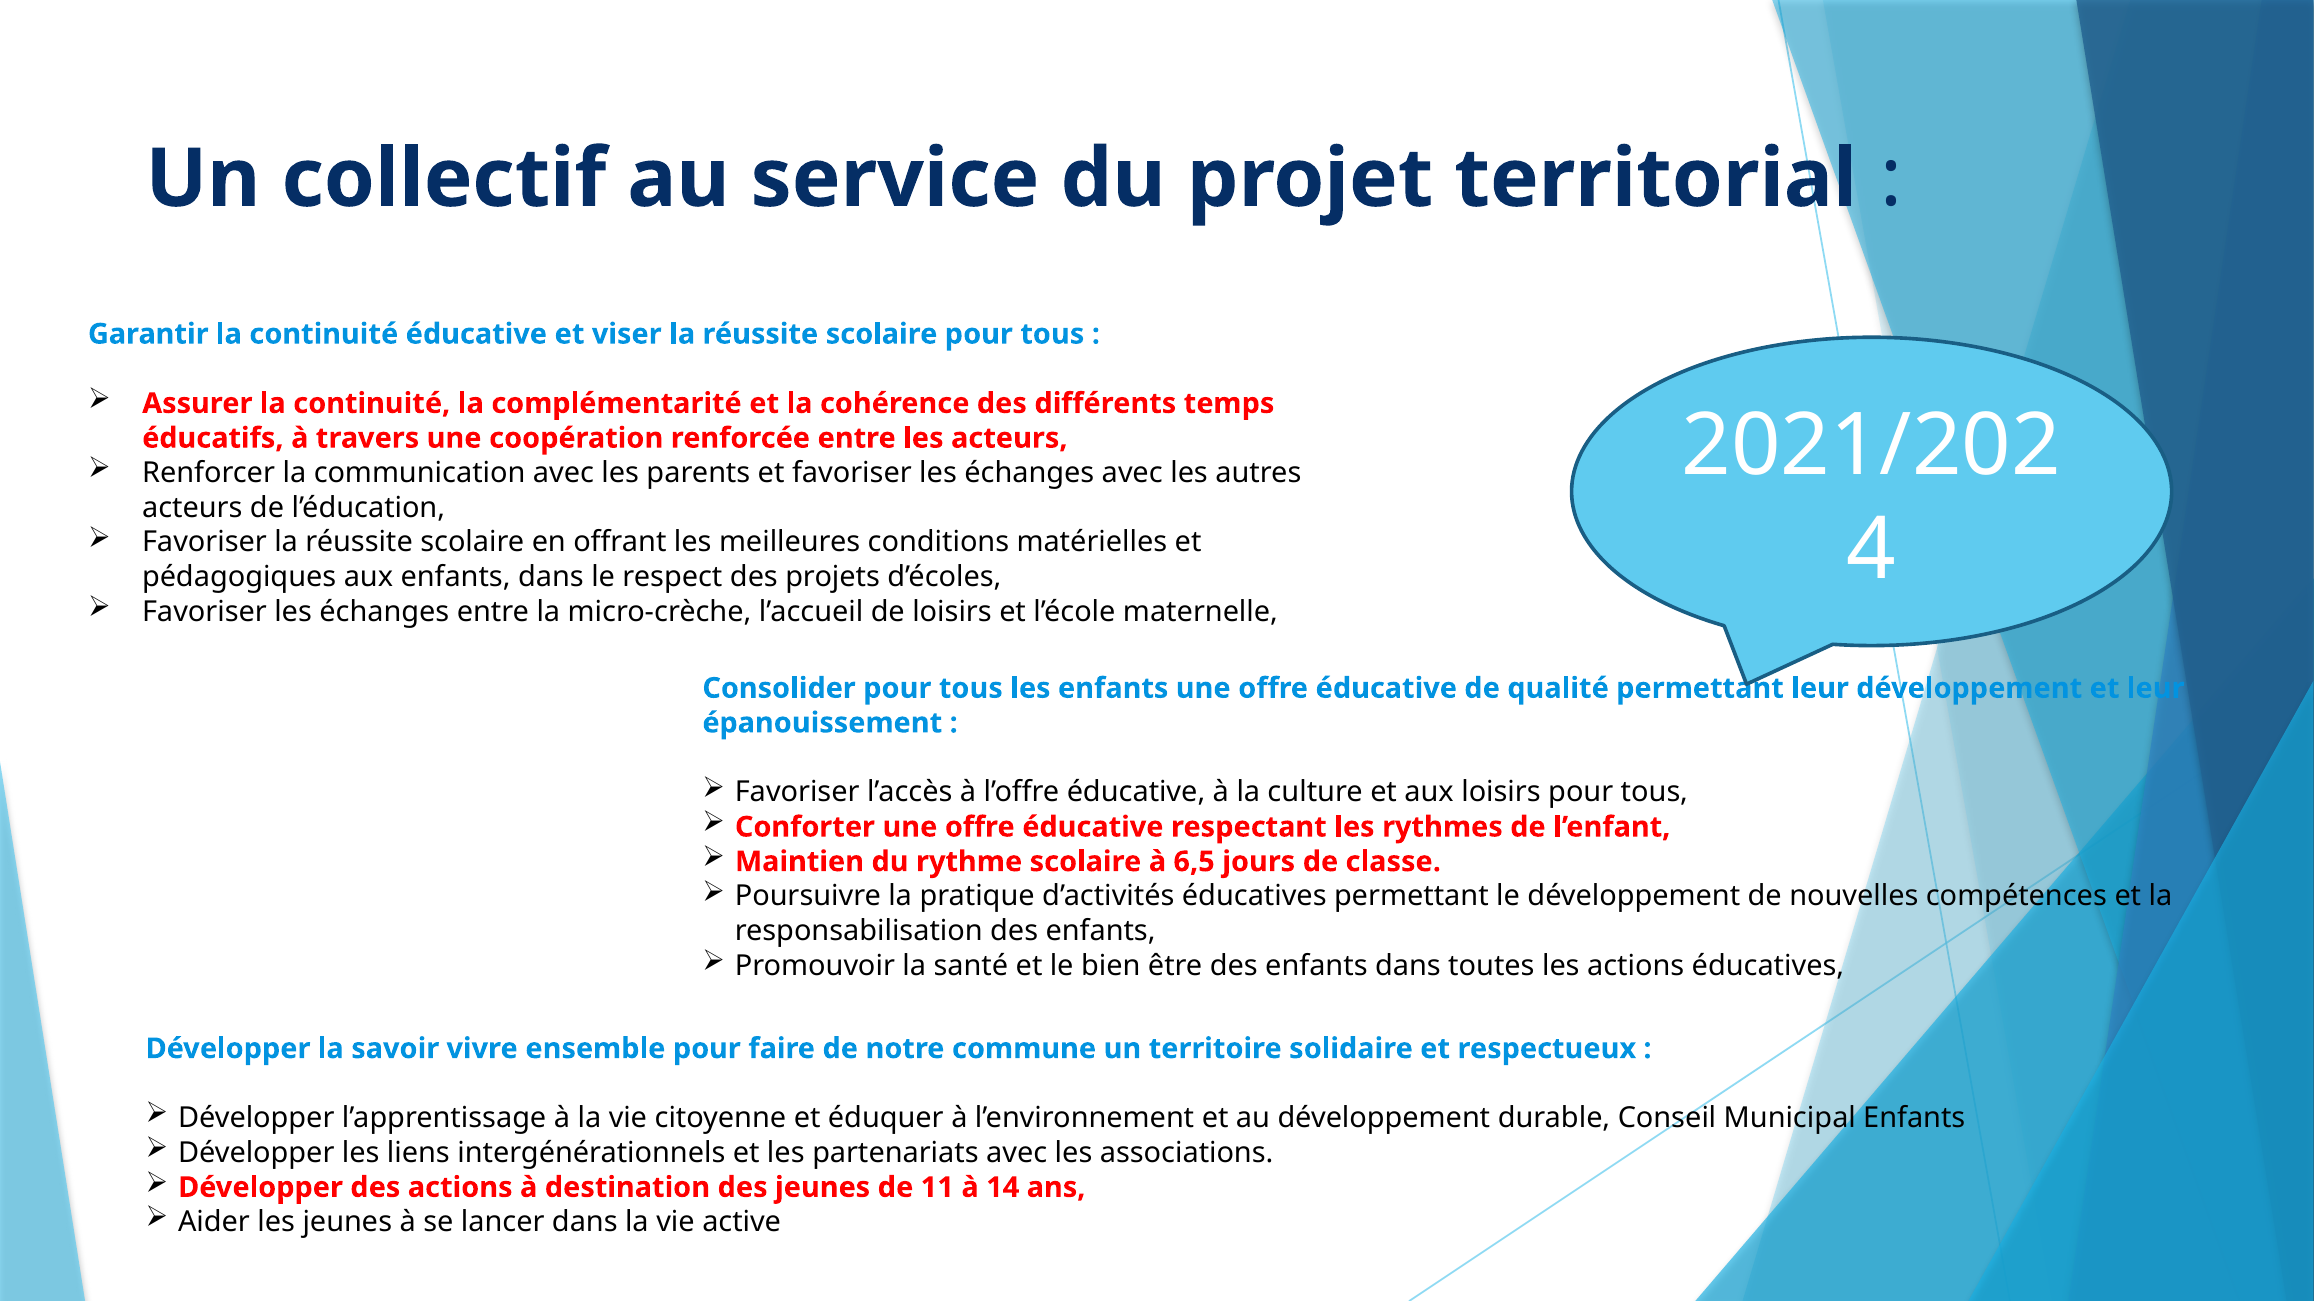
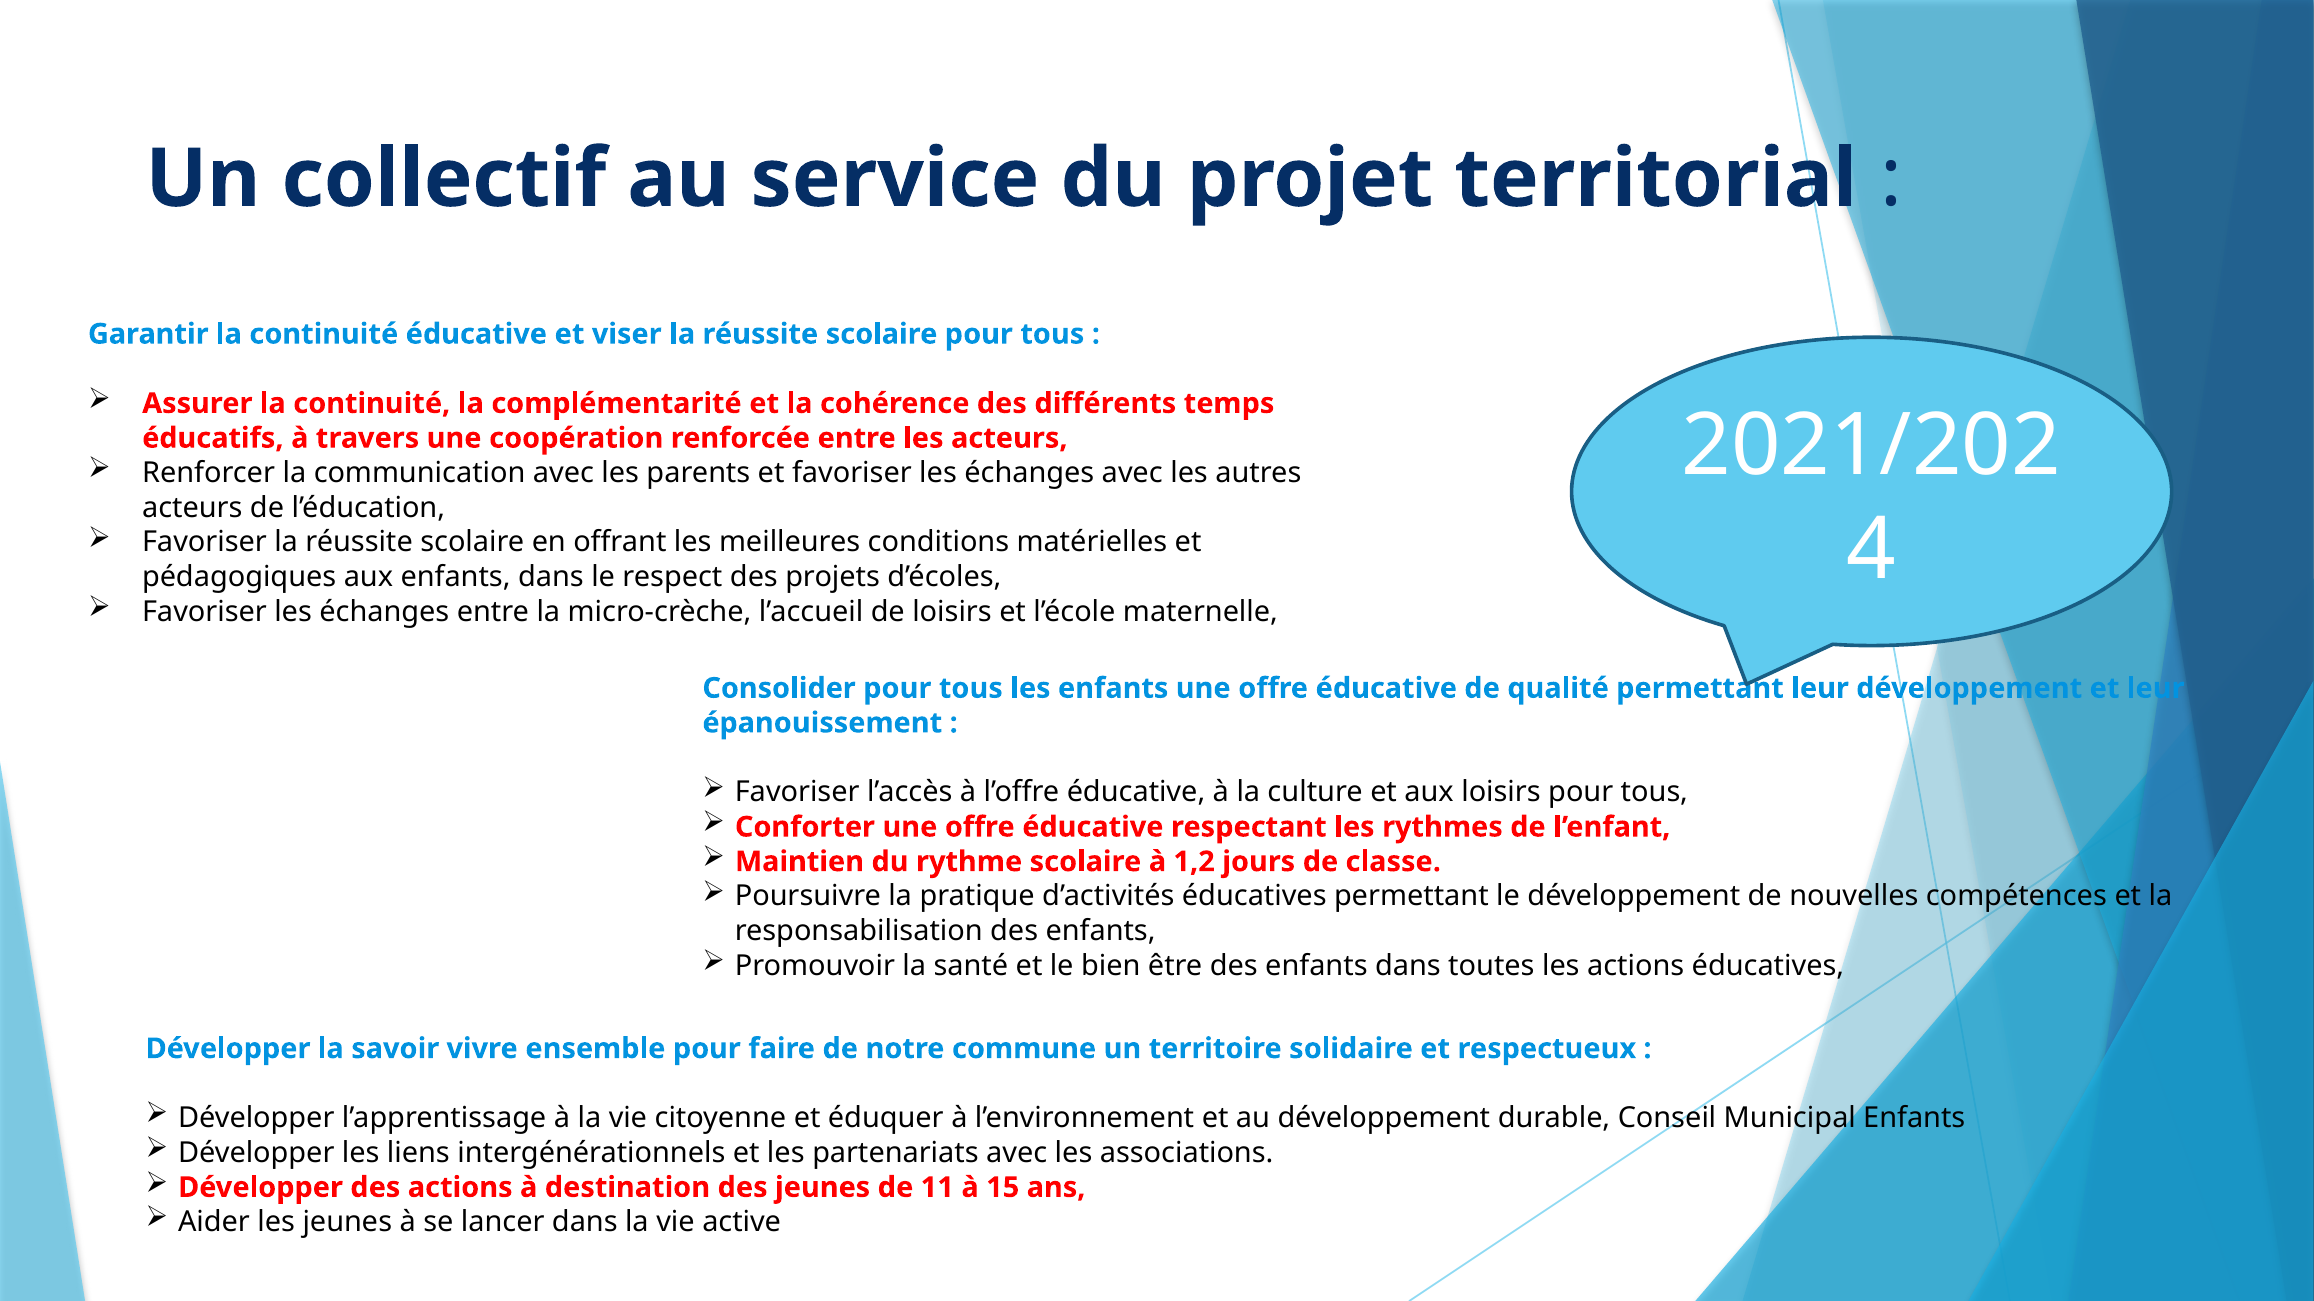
6,5: 6,5 -> 1,2
14: 14 -> 15
